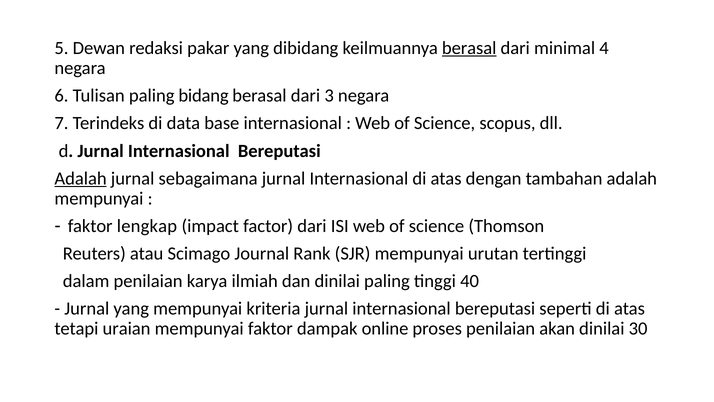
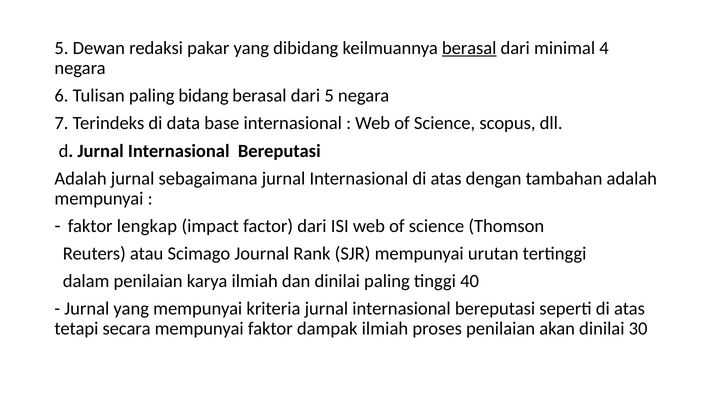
dari 3: 3 -> 5
Adalah at (81, 178) underline: present -> none
uraian: uraian -> secara
dampak online: online -> ilmiah
